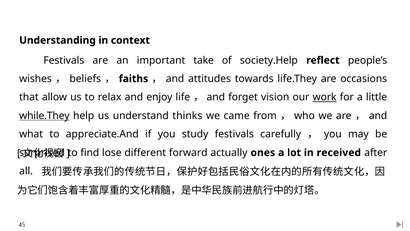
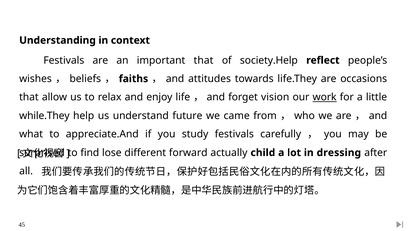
important take: take -> that
while.They underline: present -> none
thinks: thinks -> future
ones: ones -> child
received: received -> dressing
